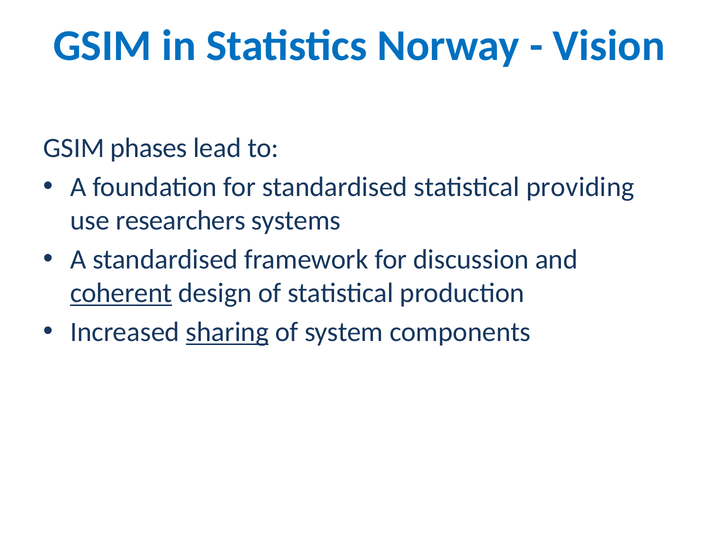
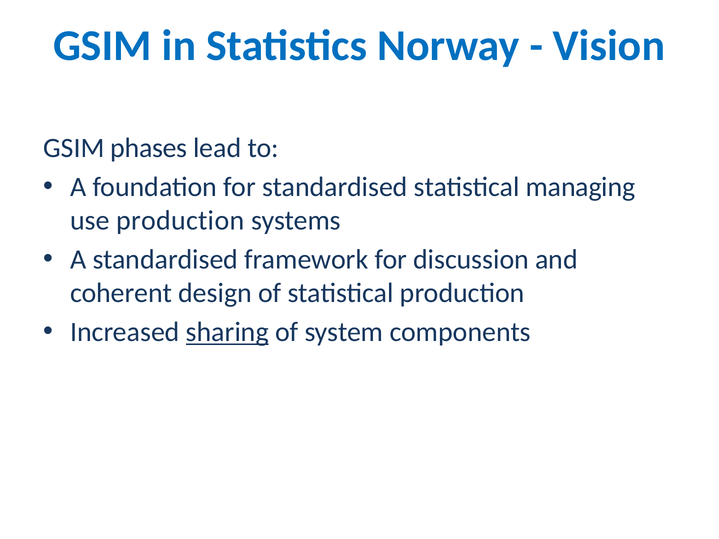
providing: providing -> managing
use researchers: researchers -> production
coherent underline: present -> none
